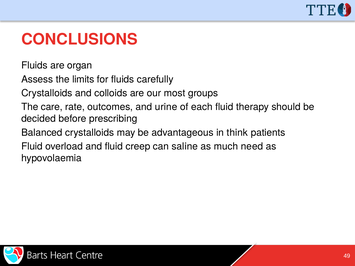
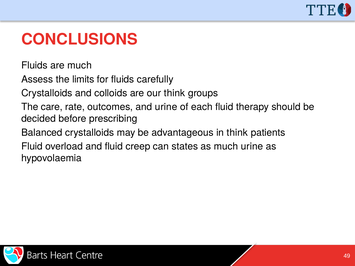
are organ: organ -> much
our most: most -> think
saline: saline -> states
much need: need -> urine
